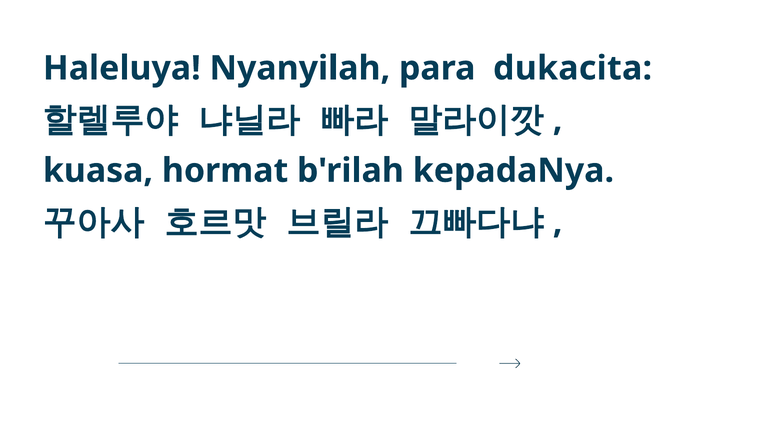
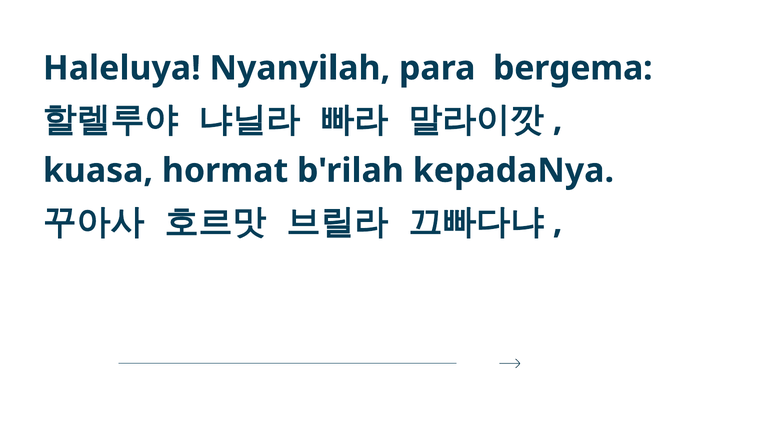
dukacita: dukacita -> bergema
